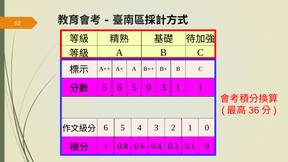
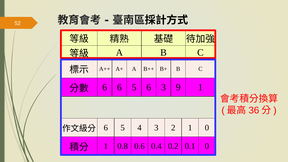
5 at (105, 87): 5 -> 6
5 0: 0 -> 6
3 1: 1 -> 9
